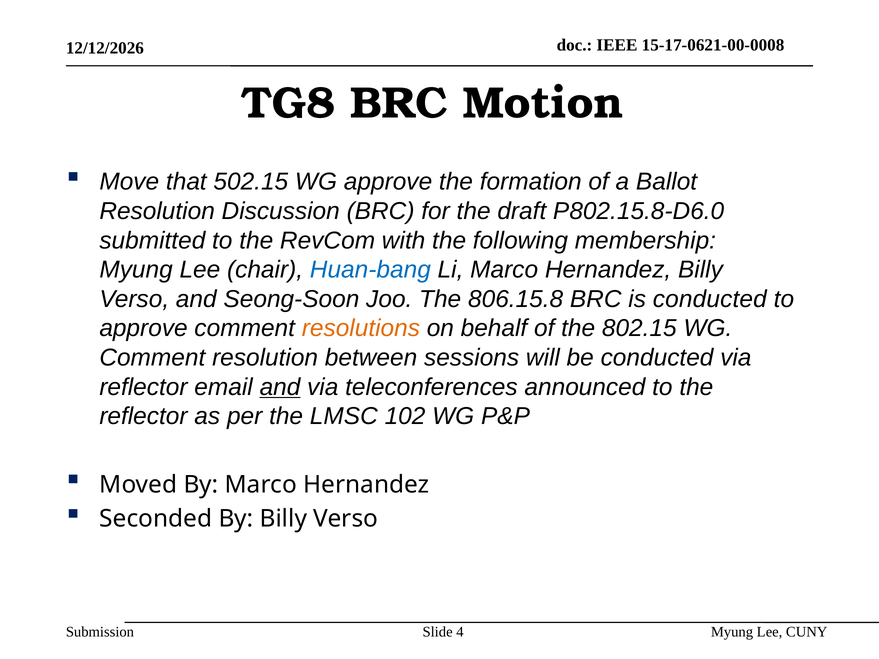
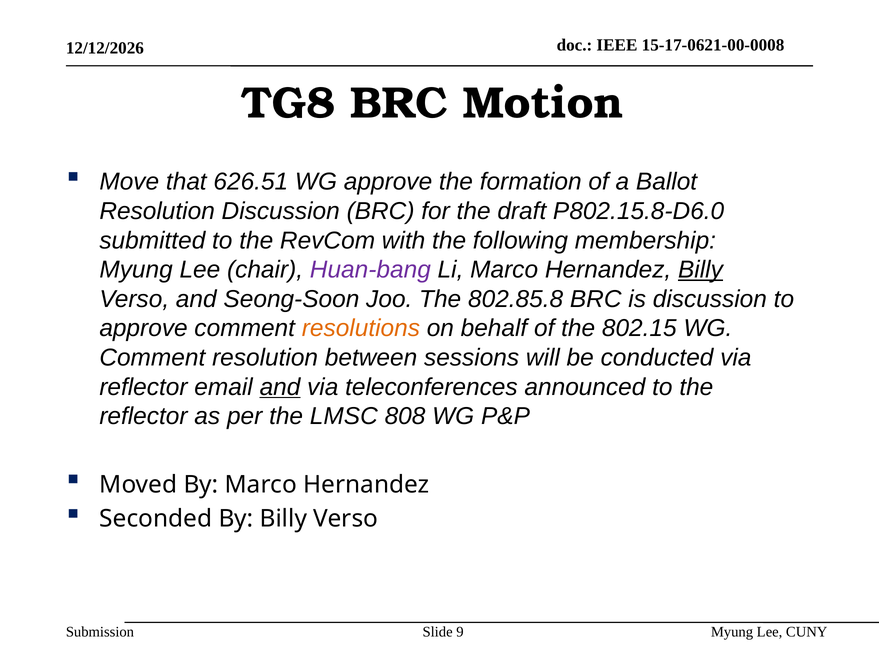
502.15: 502.15 -> 626.51
Huan-bang colour: blue -> purple
Billy at (700, 270) underline: none -> present
806.15.8: 806.15.8 -> 802.85.8
is conducted: conducted -> discussion
102: 102 -> 808
4: 4 -> 9
